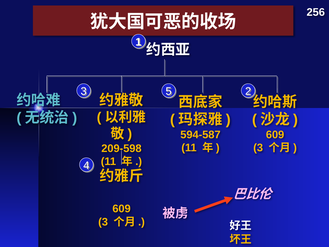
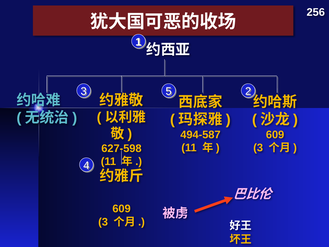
594-587: 594-587 -> 494-587
209-598: 209-598 -> 627-598
